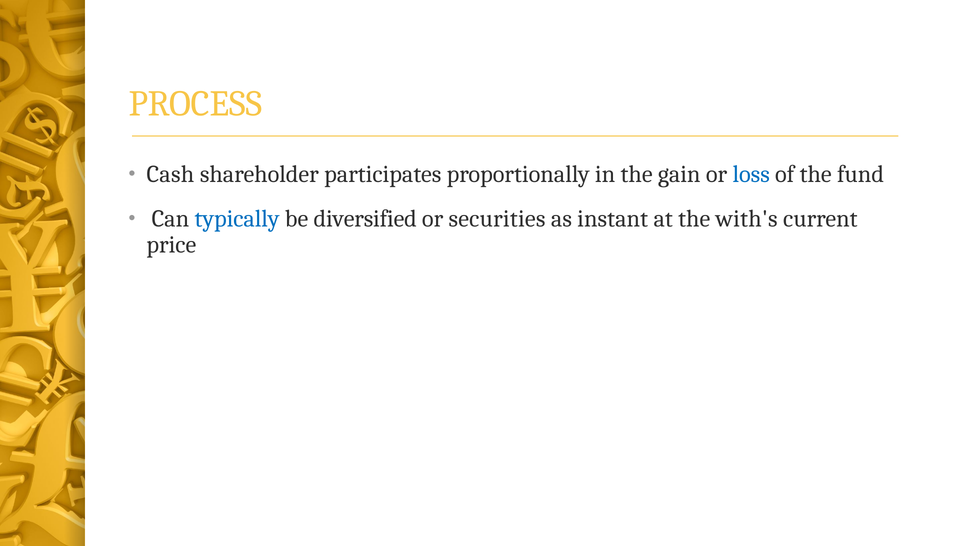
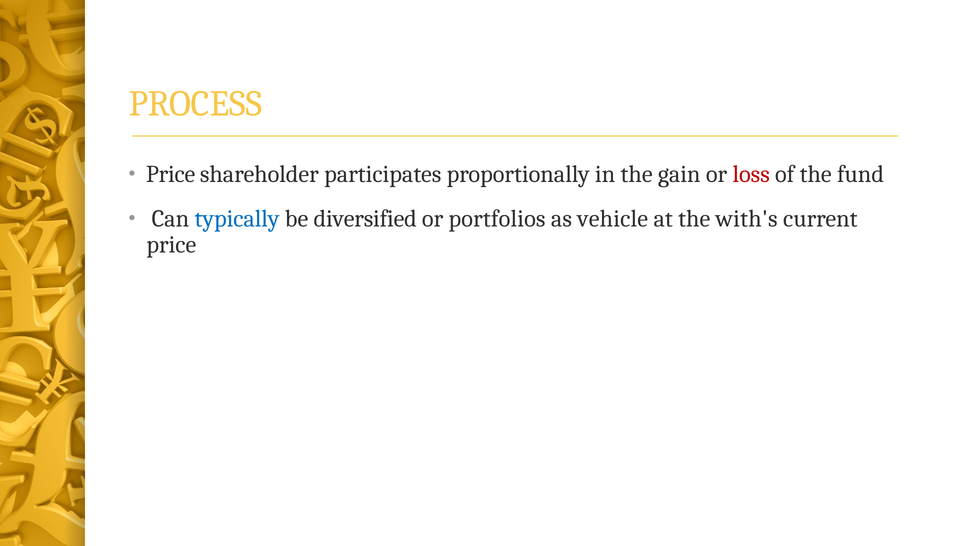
Cash at (170, 174): Cash -> Price
loss colour: blue -> red
securities: securities -> portfolios
instant: instant -> vehicle
